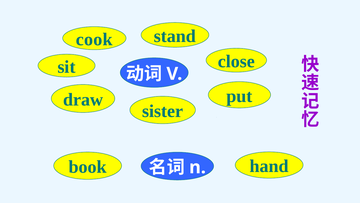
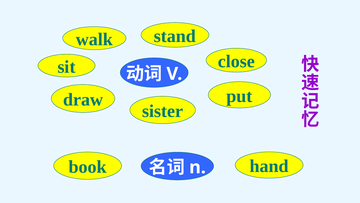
cook: cook -> walk
